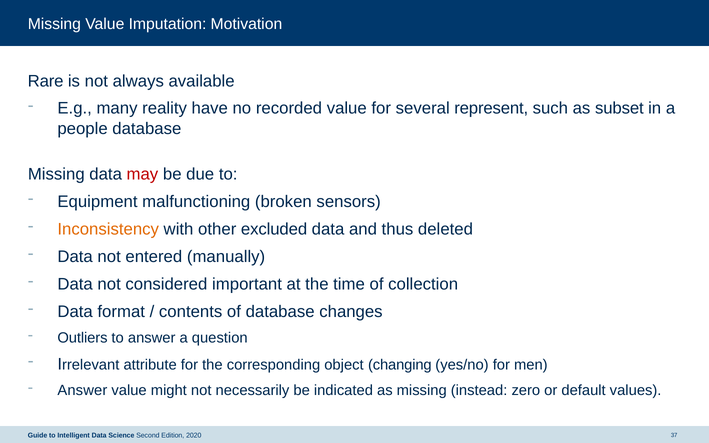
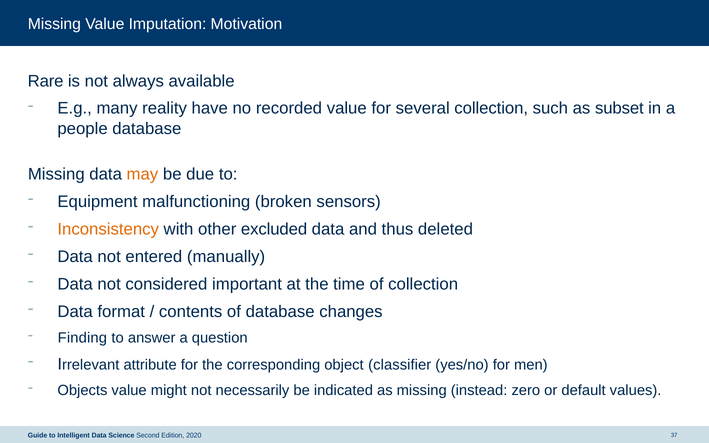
several represent: represent -> collection
may colour: red -> orange
Outliers: Outliers -> Finding
changing: changing -> classifier
Answer at (82, 390): Answer -> Objects
